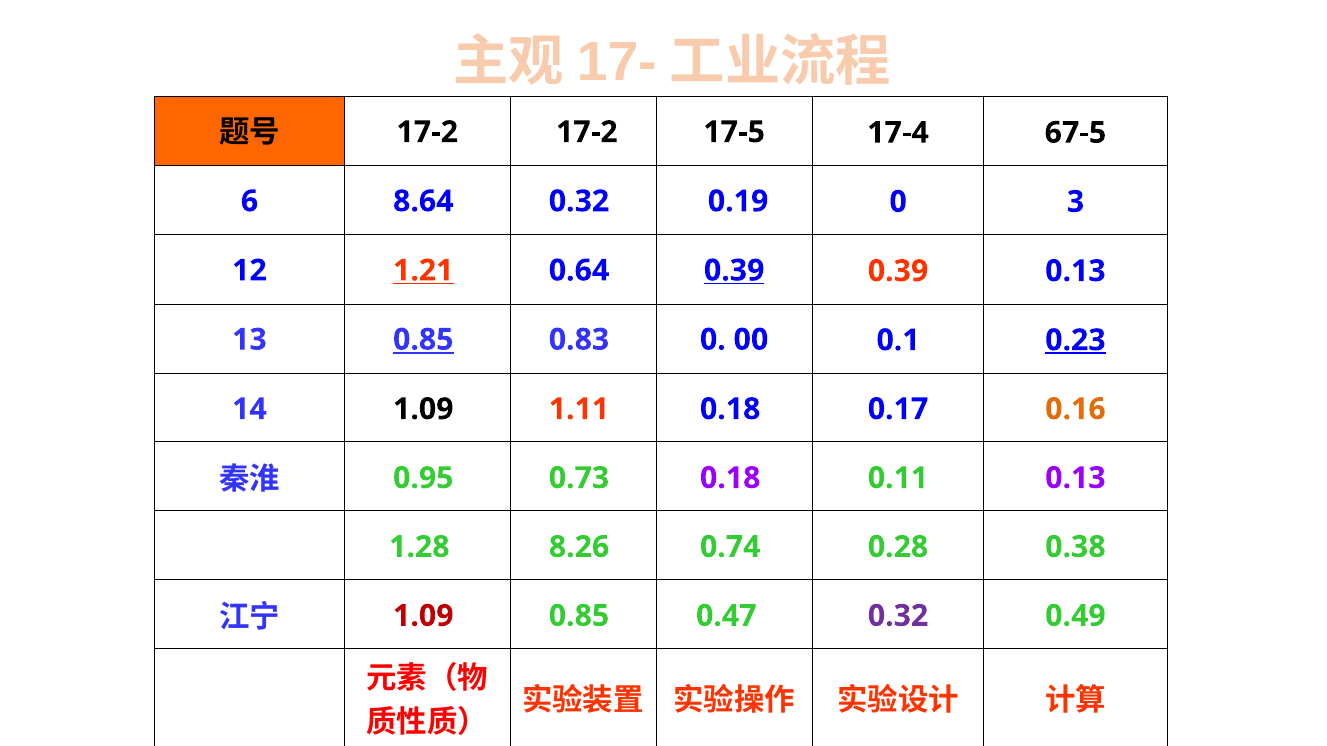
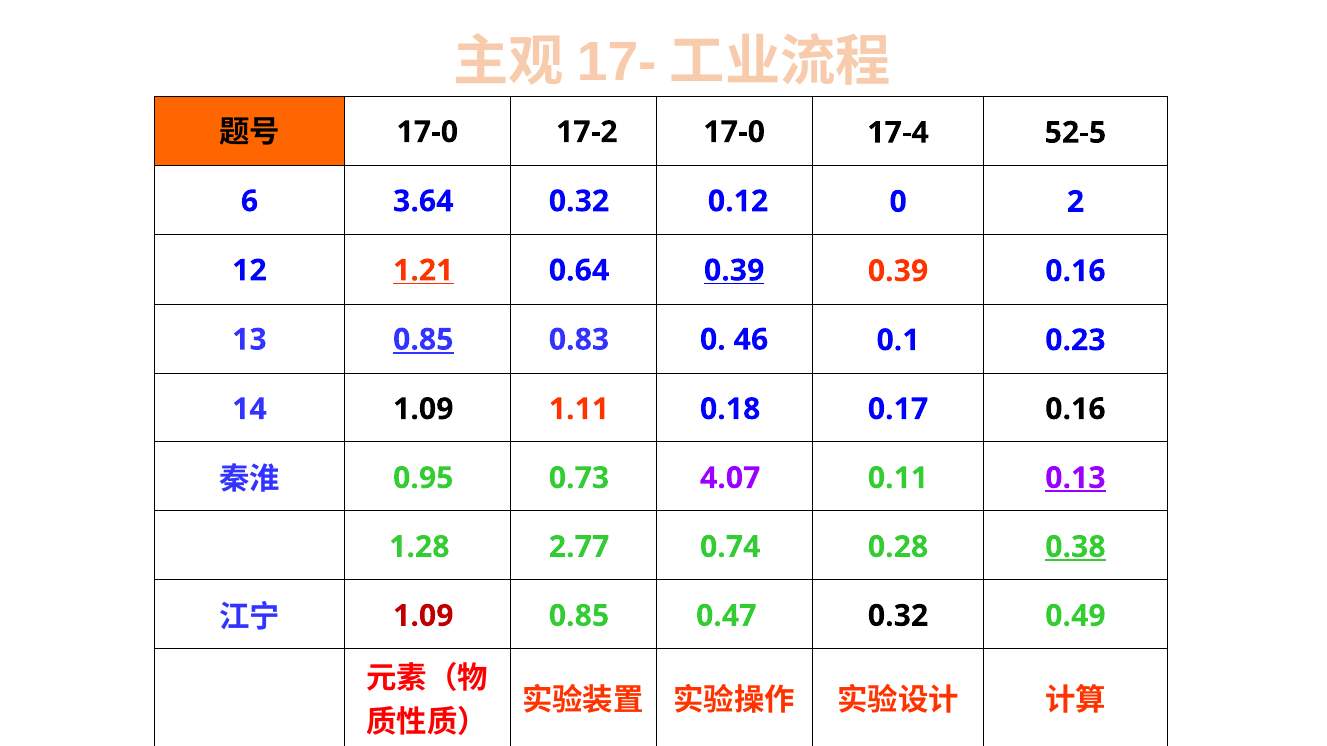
17-2 at (427, 132): 17-2 -> 17-0
17-2 17-5: 17-5 -> 17-0
67-5: 67-5 -> 52-5
8.64: 8.64 -> 3.64
0.19: 0.19 -> 0.12
3: 3 -> 2
0.39 0.13: 0.13 -> 0.16
00: 00 -> 46
0.23 underline: present -> none
0.16 at (1075, 409) colour: orange -> black
0.73 0.18: 0.18 -> 4.07
0.13 at (1075, 478) underline: none -> present
8.26: 8.26 -> 2.77
0.38 underline: none -> present
0.32 at (898, 616) colour: purple -> black
